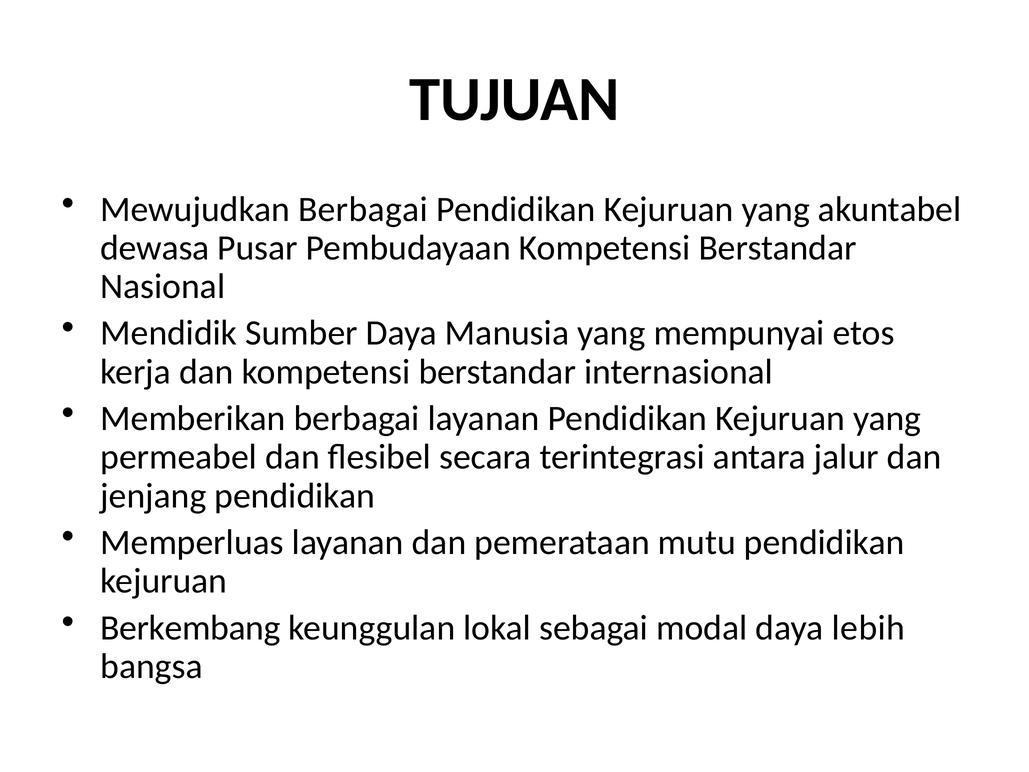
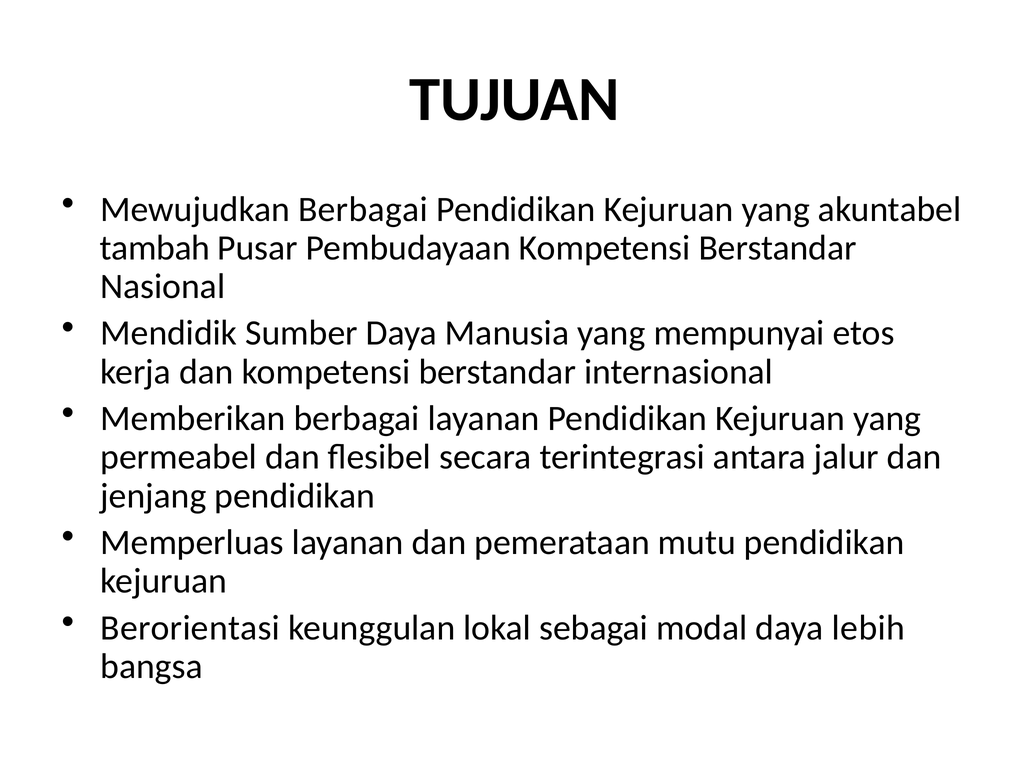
dewasa: dewasa -> tambah
Berkembang: Berkembang -> Berorientasi
